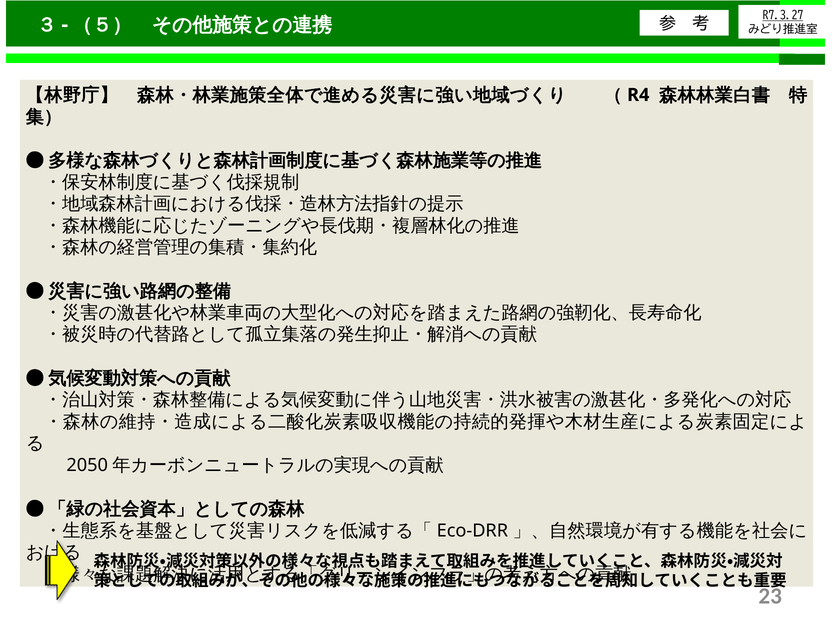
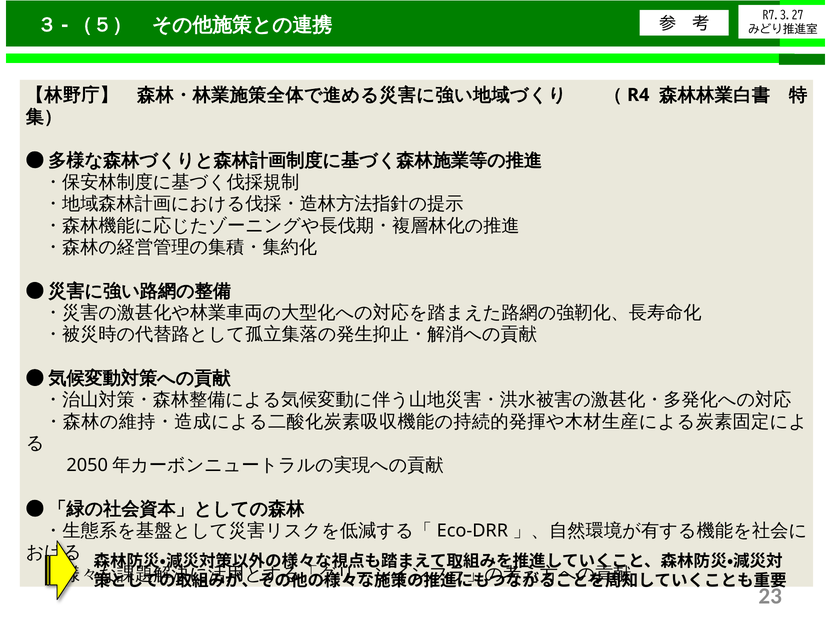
R7.3.27 underline: present -> none
